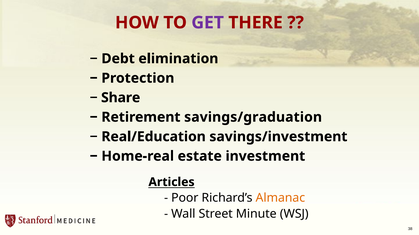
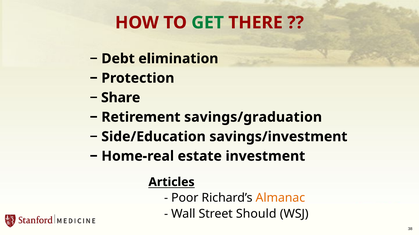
GET colour: purple -> green
Real/Education: Real/Education -> Side/Education
Minute: Minute -> Should
